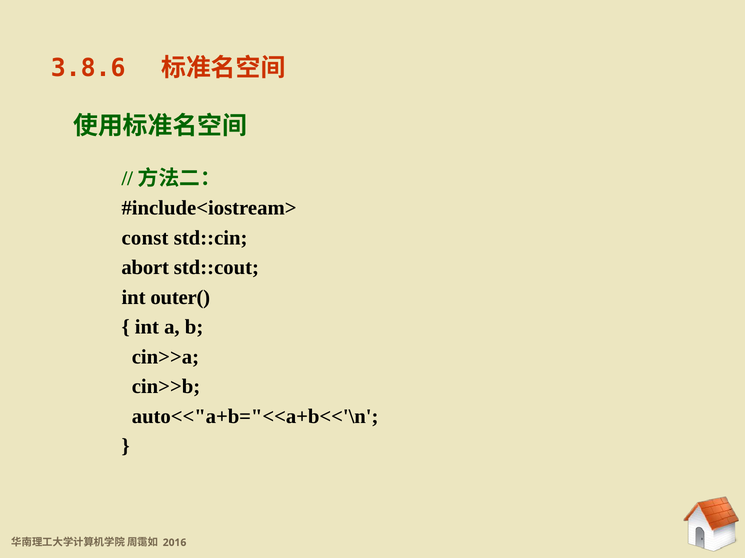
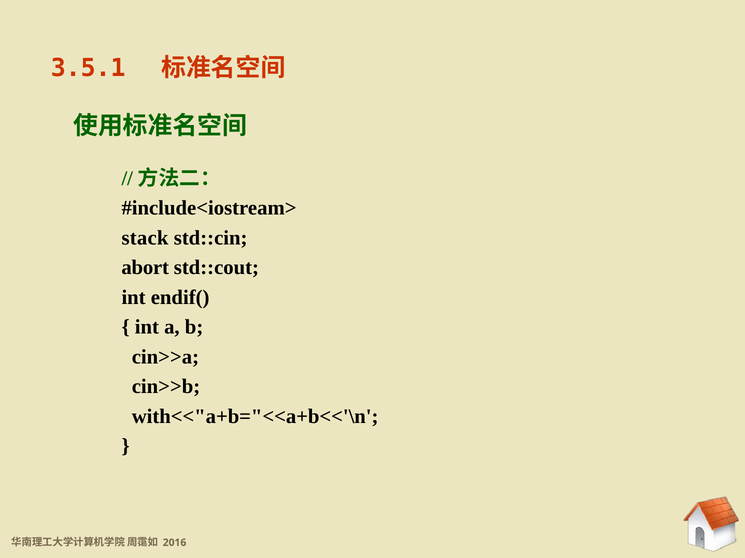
3.8.6: 3.8.6 -> 3.5.1
const: const -> stack
outer(: outer( -> endif(
auto<<"a+b="<<a+b<<'\n: auto<<"a+b="<<a+b<<'\n -> with<<"a+b="<<a+b<<'\n
